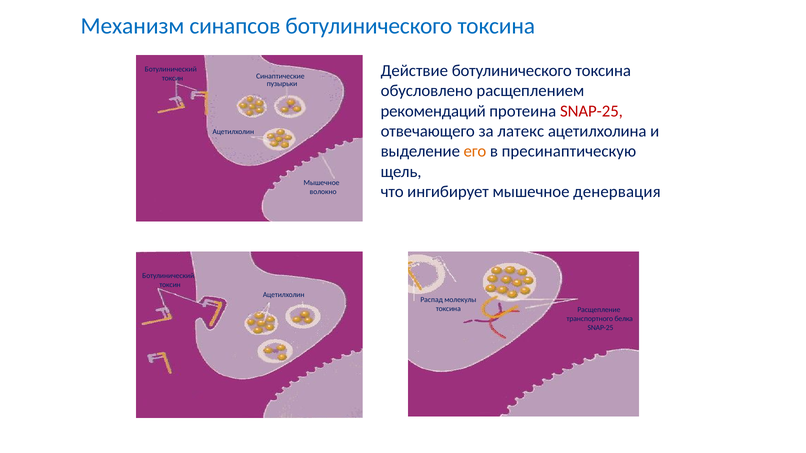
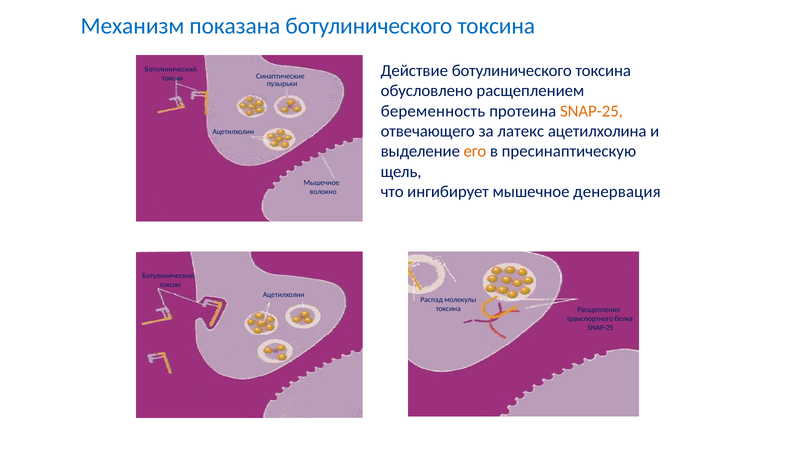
синапсов: синапсов -> показана
рекомендаций: рекомендаций -> беременность
SNAP-25 at (591, 111) colour: red -> orange
